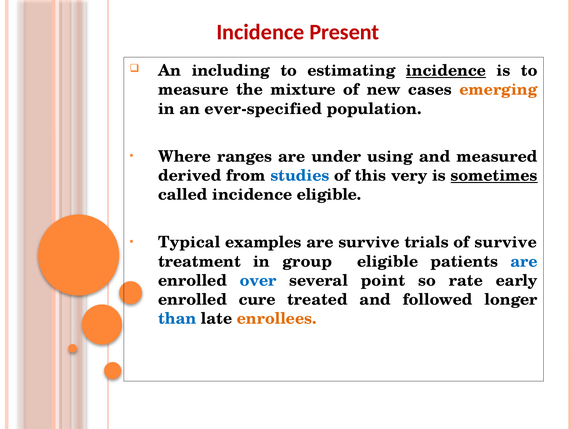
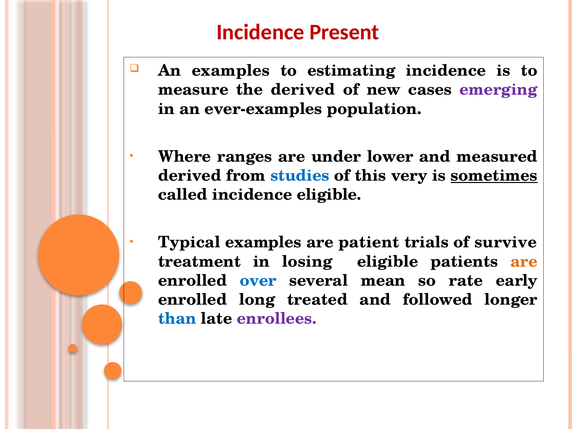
An including: including -> examples
incidence at (446, 71) underline: present -> none
the mixture: mixture -> derived
emerging colour: orange -> purple
ever-specified: ever-specified -> ever-examples
using: using -> lower
are survive: survive -> patient
group: group -> losing
are at (524, 261) colour: blue -> orange
point: point -> mean
cure: cure -> long
enrollees colour: orange -> purple
